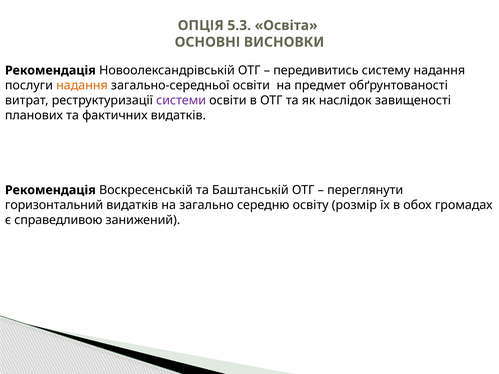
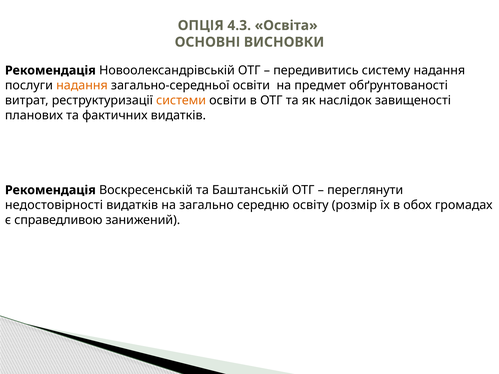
5.3: 5.3 -> 4.3
системи colour: purple -> orange
горизонтальний: горизонтальний -> недостовірності
